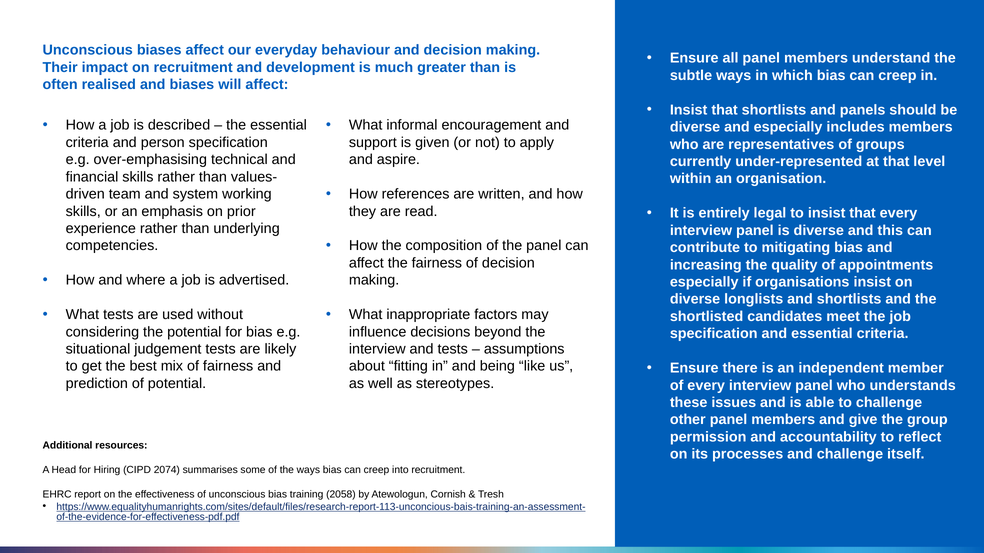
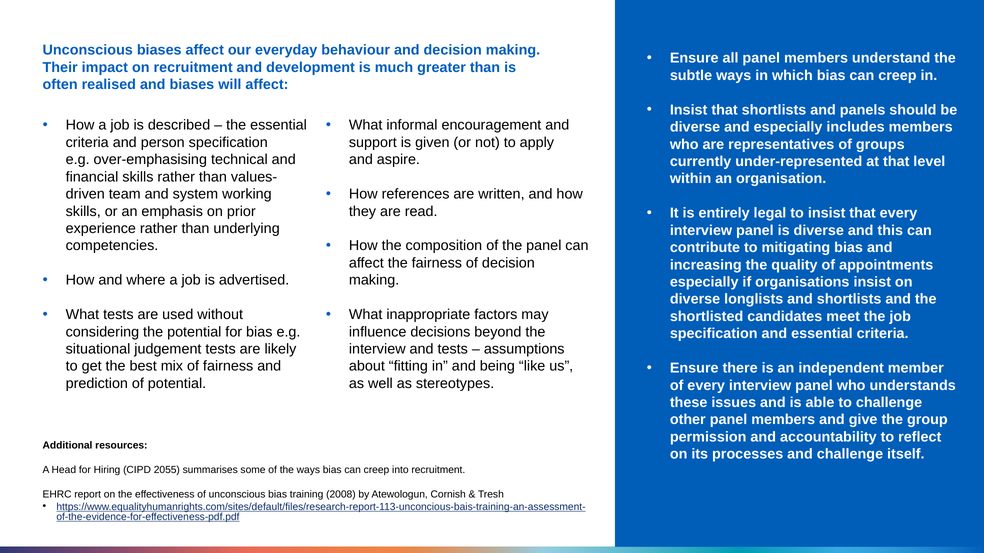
2074: 2074 -> 2055
2058: 2058 -> 2008
